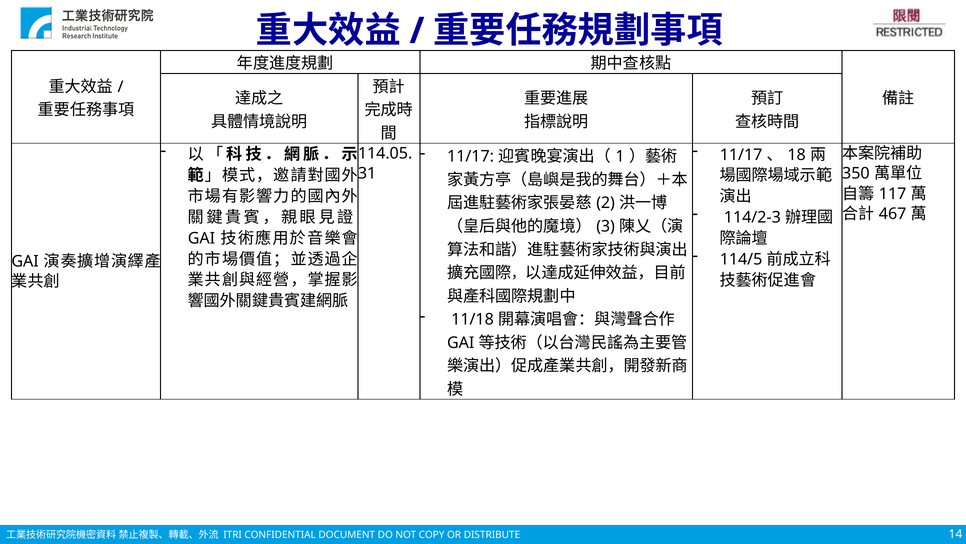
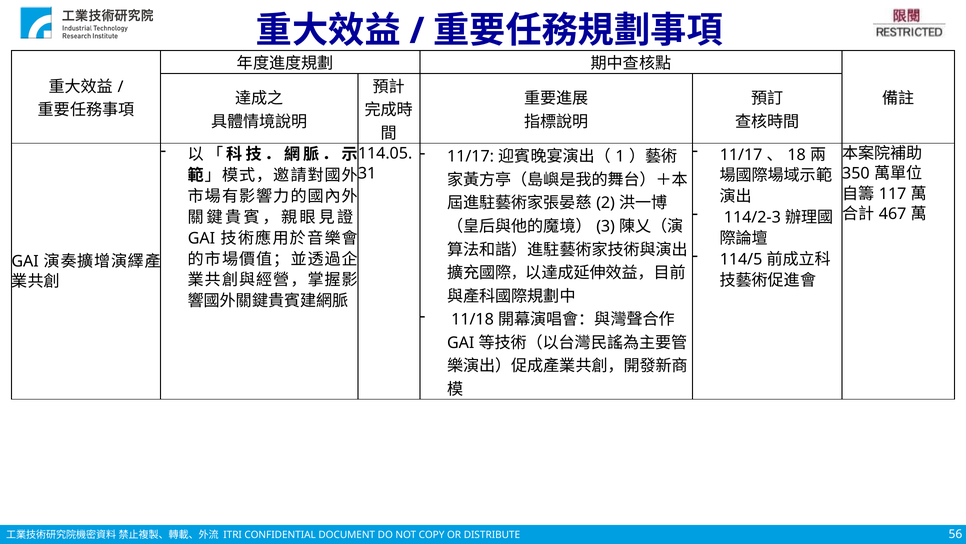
14: 14 -> 56
